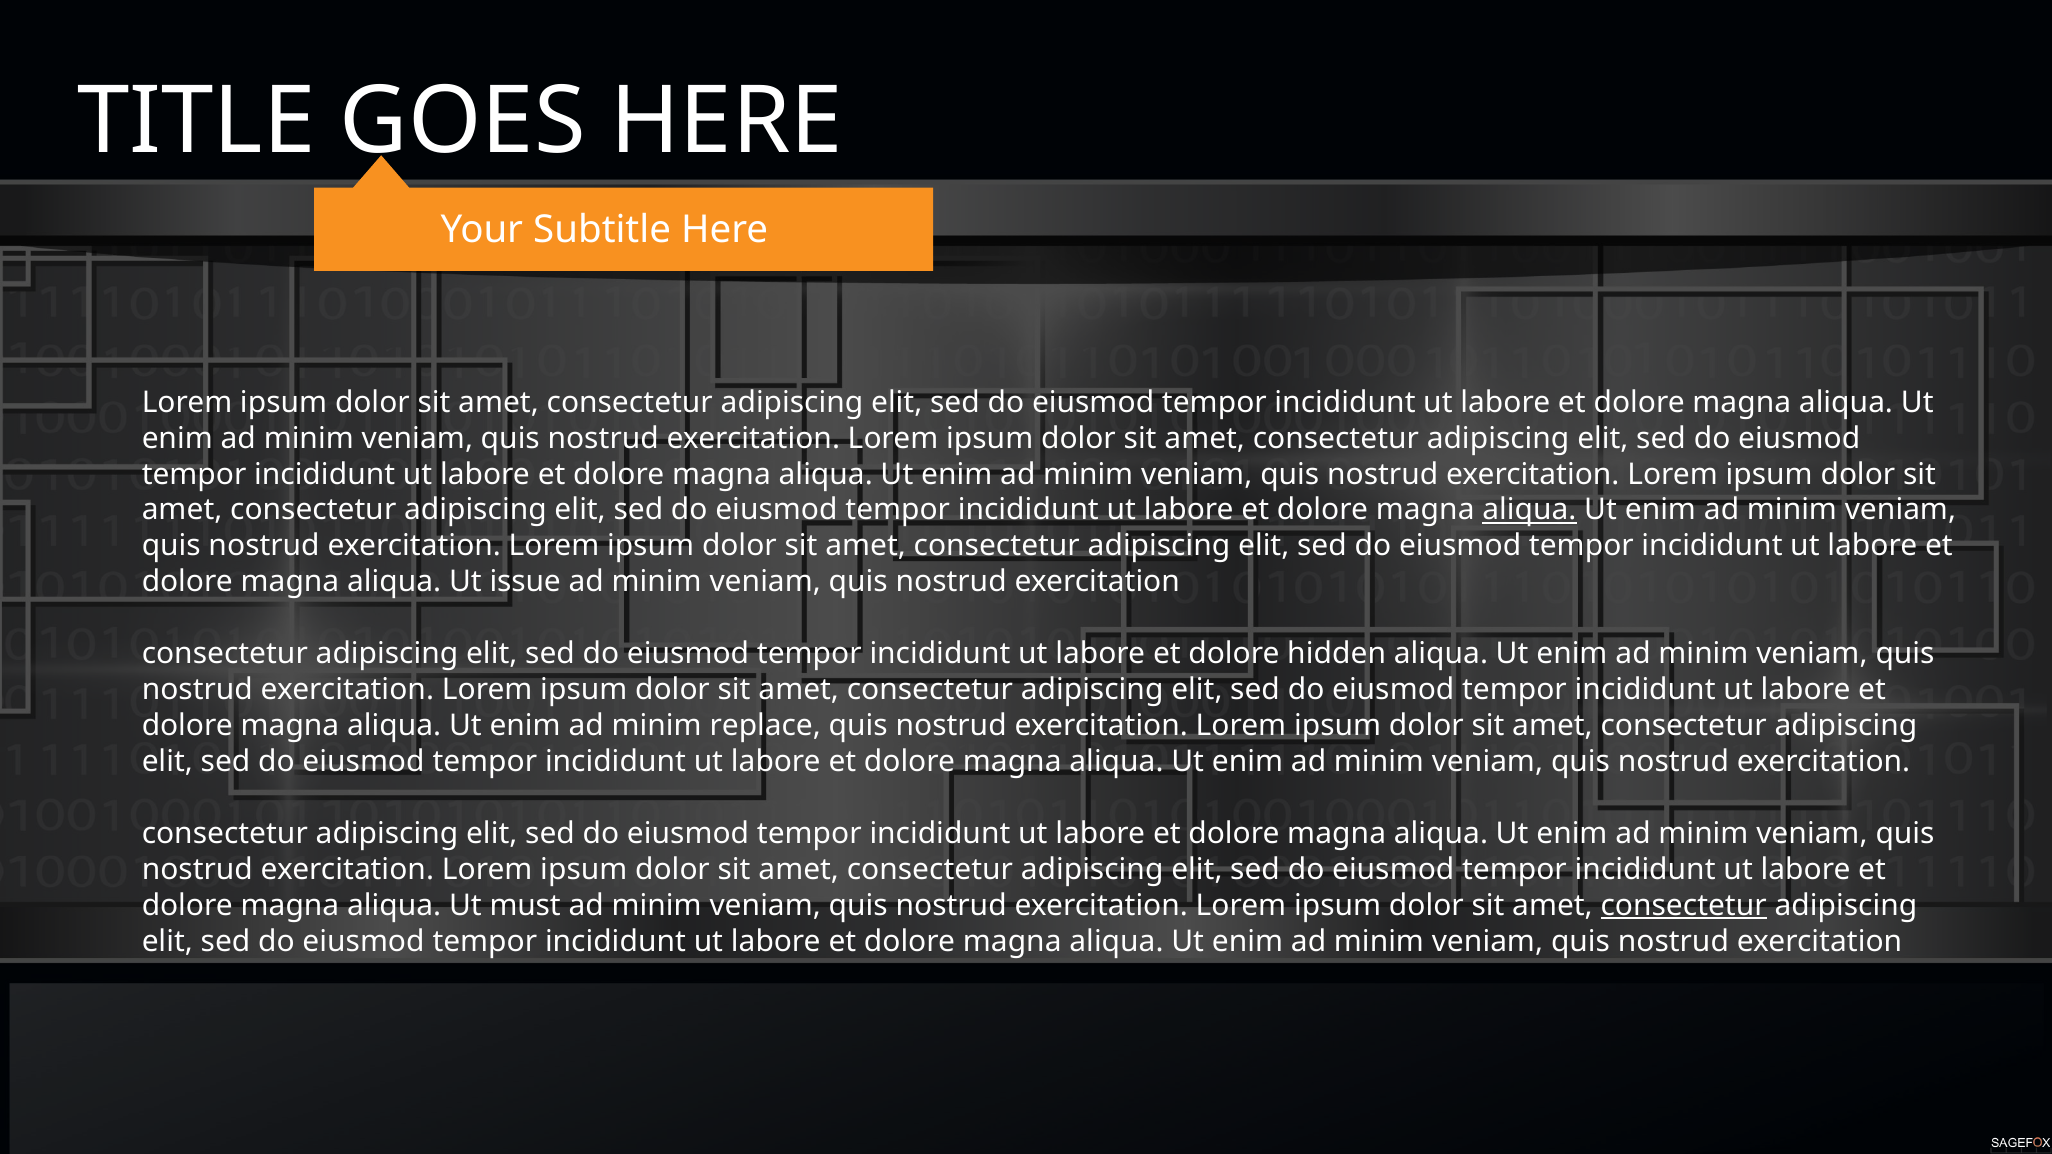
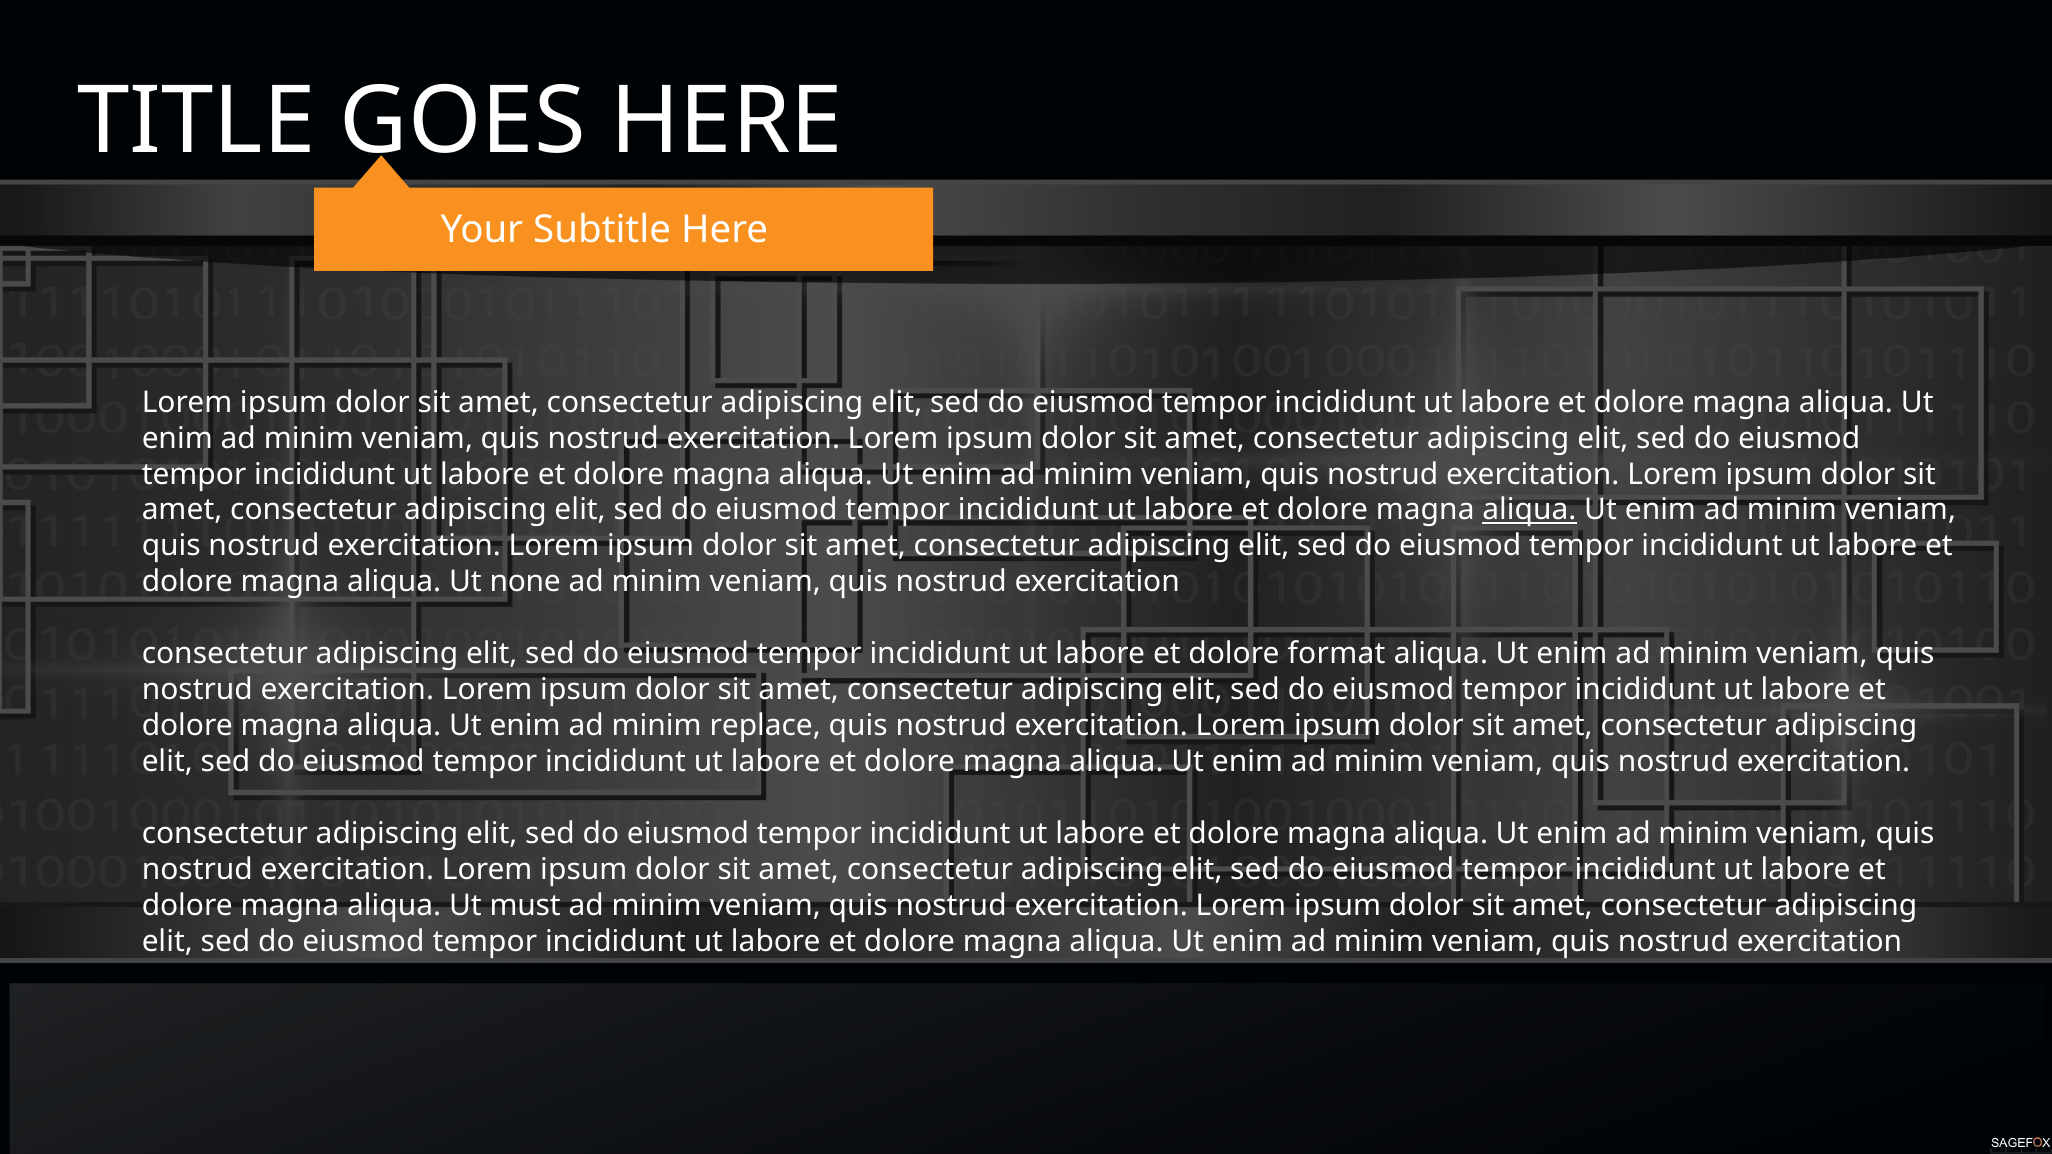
issue: issue -> none
hidden: hidden -> format
consectetur at (1684, 905) underline: present -> none
